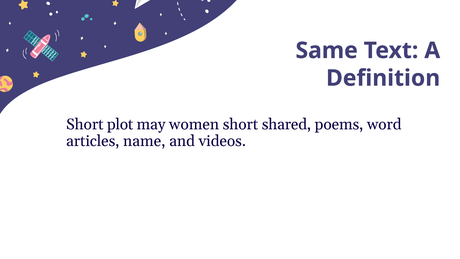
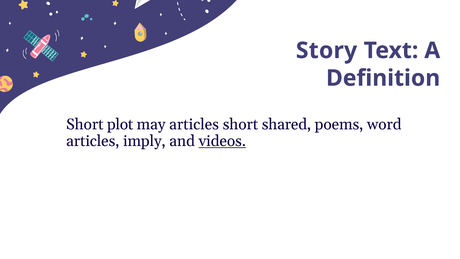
Same: Same -> Story
may women: women -> articles
name: name -> imply
videos underline: none -> present
